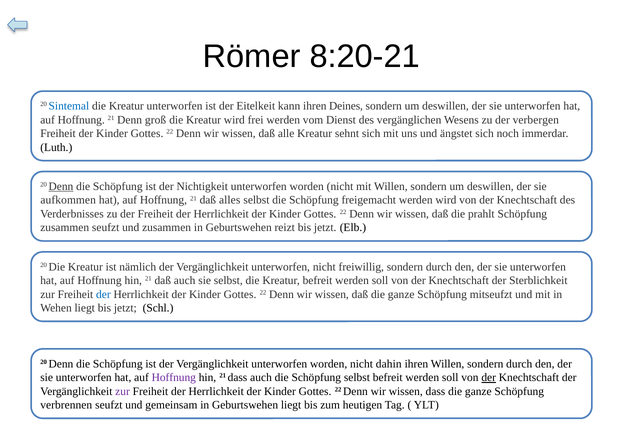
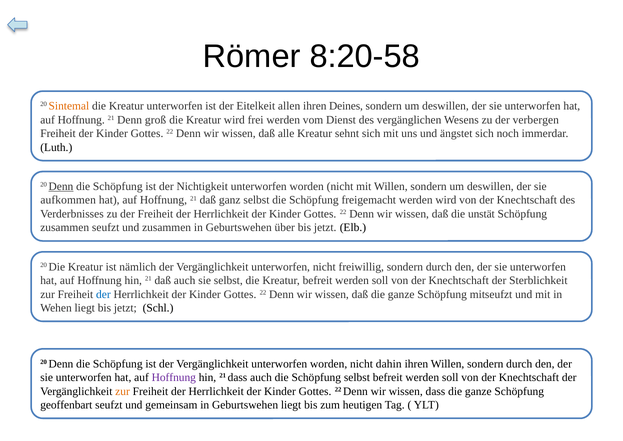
8:20-21: 8:20-21 -> 8:20-58
Sintemal colour: blue -> orange
kann: kann -> allen
alles: alles -> ganz
prahlt: prahlt -> unstät
reizt: reizt -> über
der at (489, 377) underline: present -> none
zur at (123, 391) colour: purple -> orange
verbrennen: verbrennen -> geoffenbart
